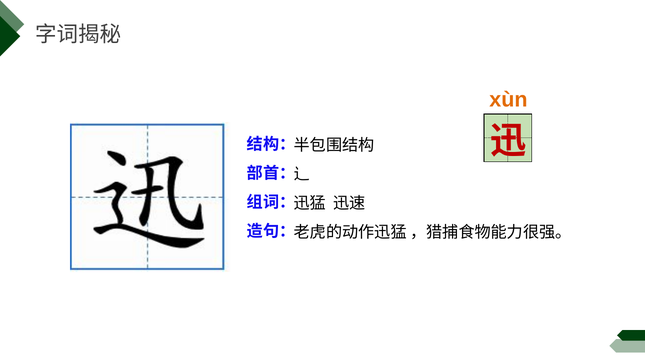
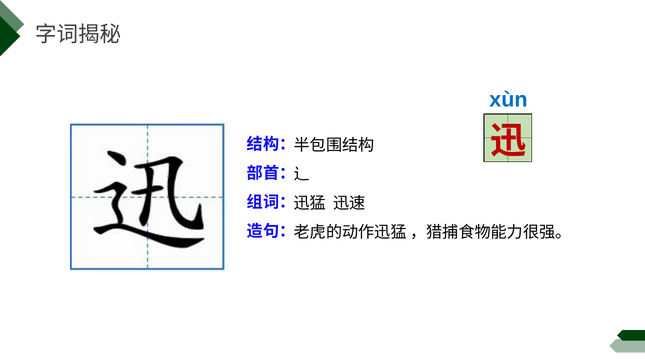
xùn colour: orange -> blue
